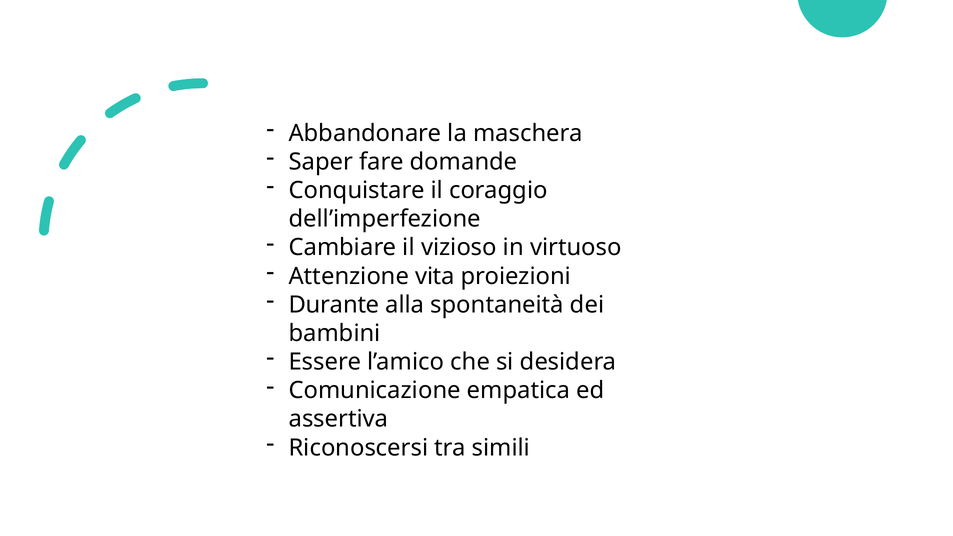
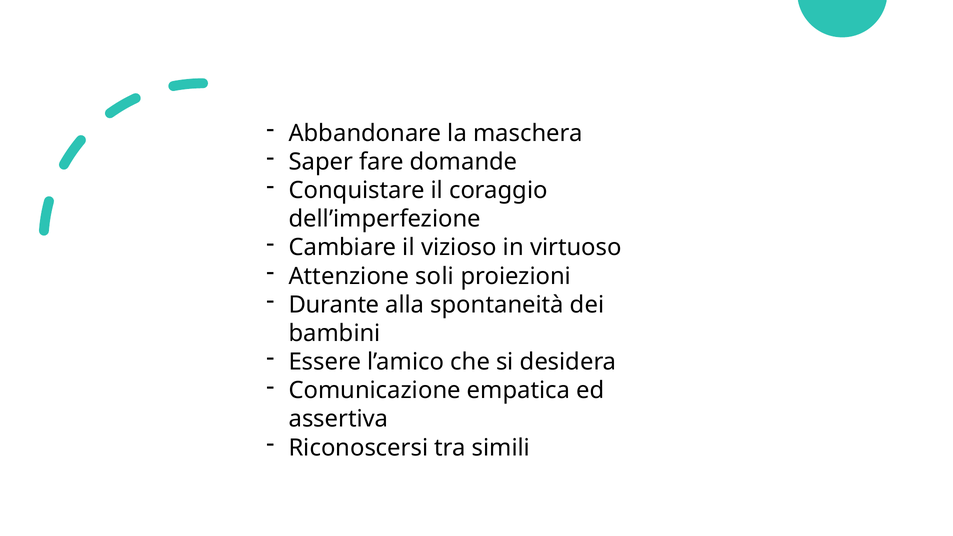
vita: vita -> soli
